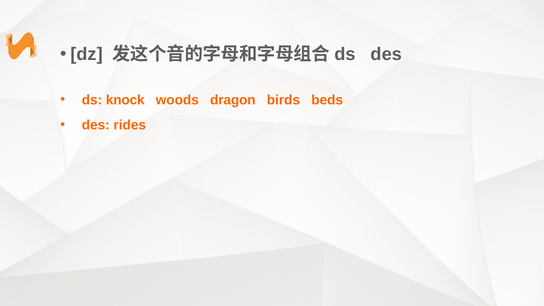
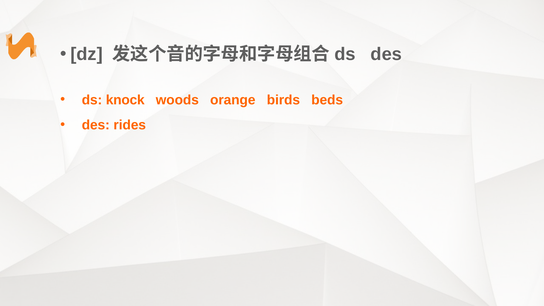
dragon: dragon -> orange
